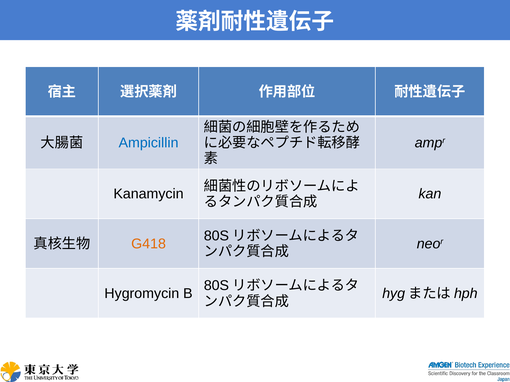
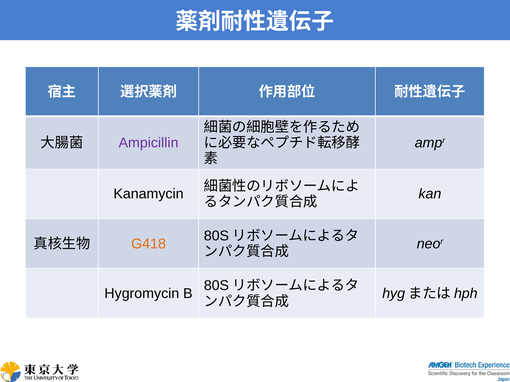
Ampicillin colour: blue -> purple
